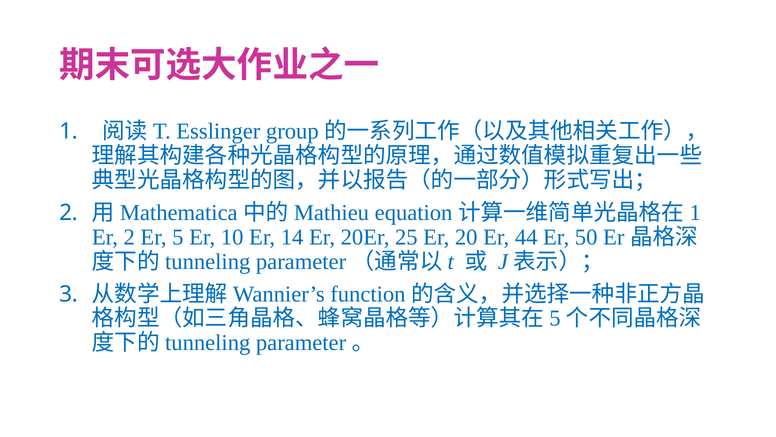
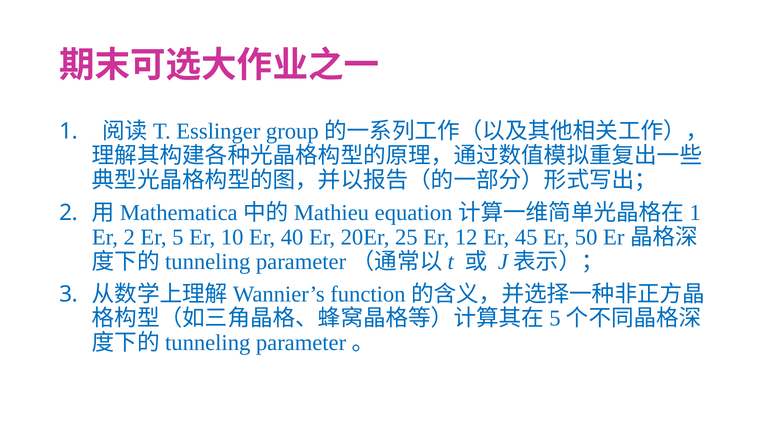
14: 14 -> 40
20: 20 -> 12
44: 44 -> 45
